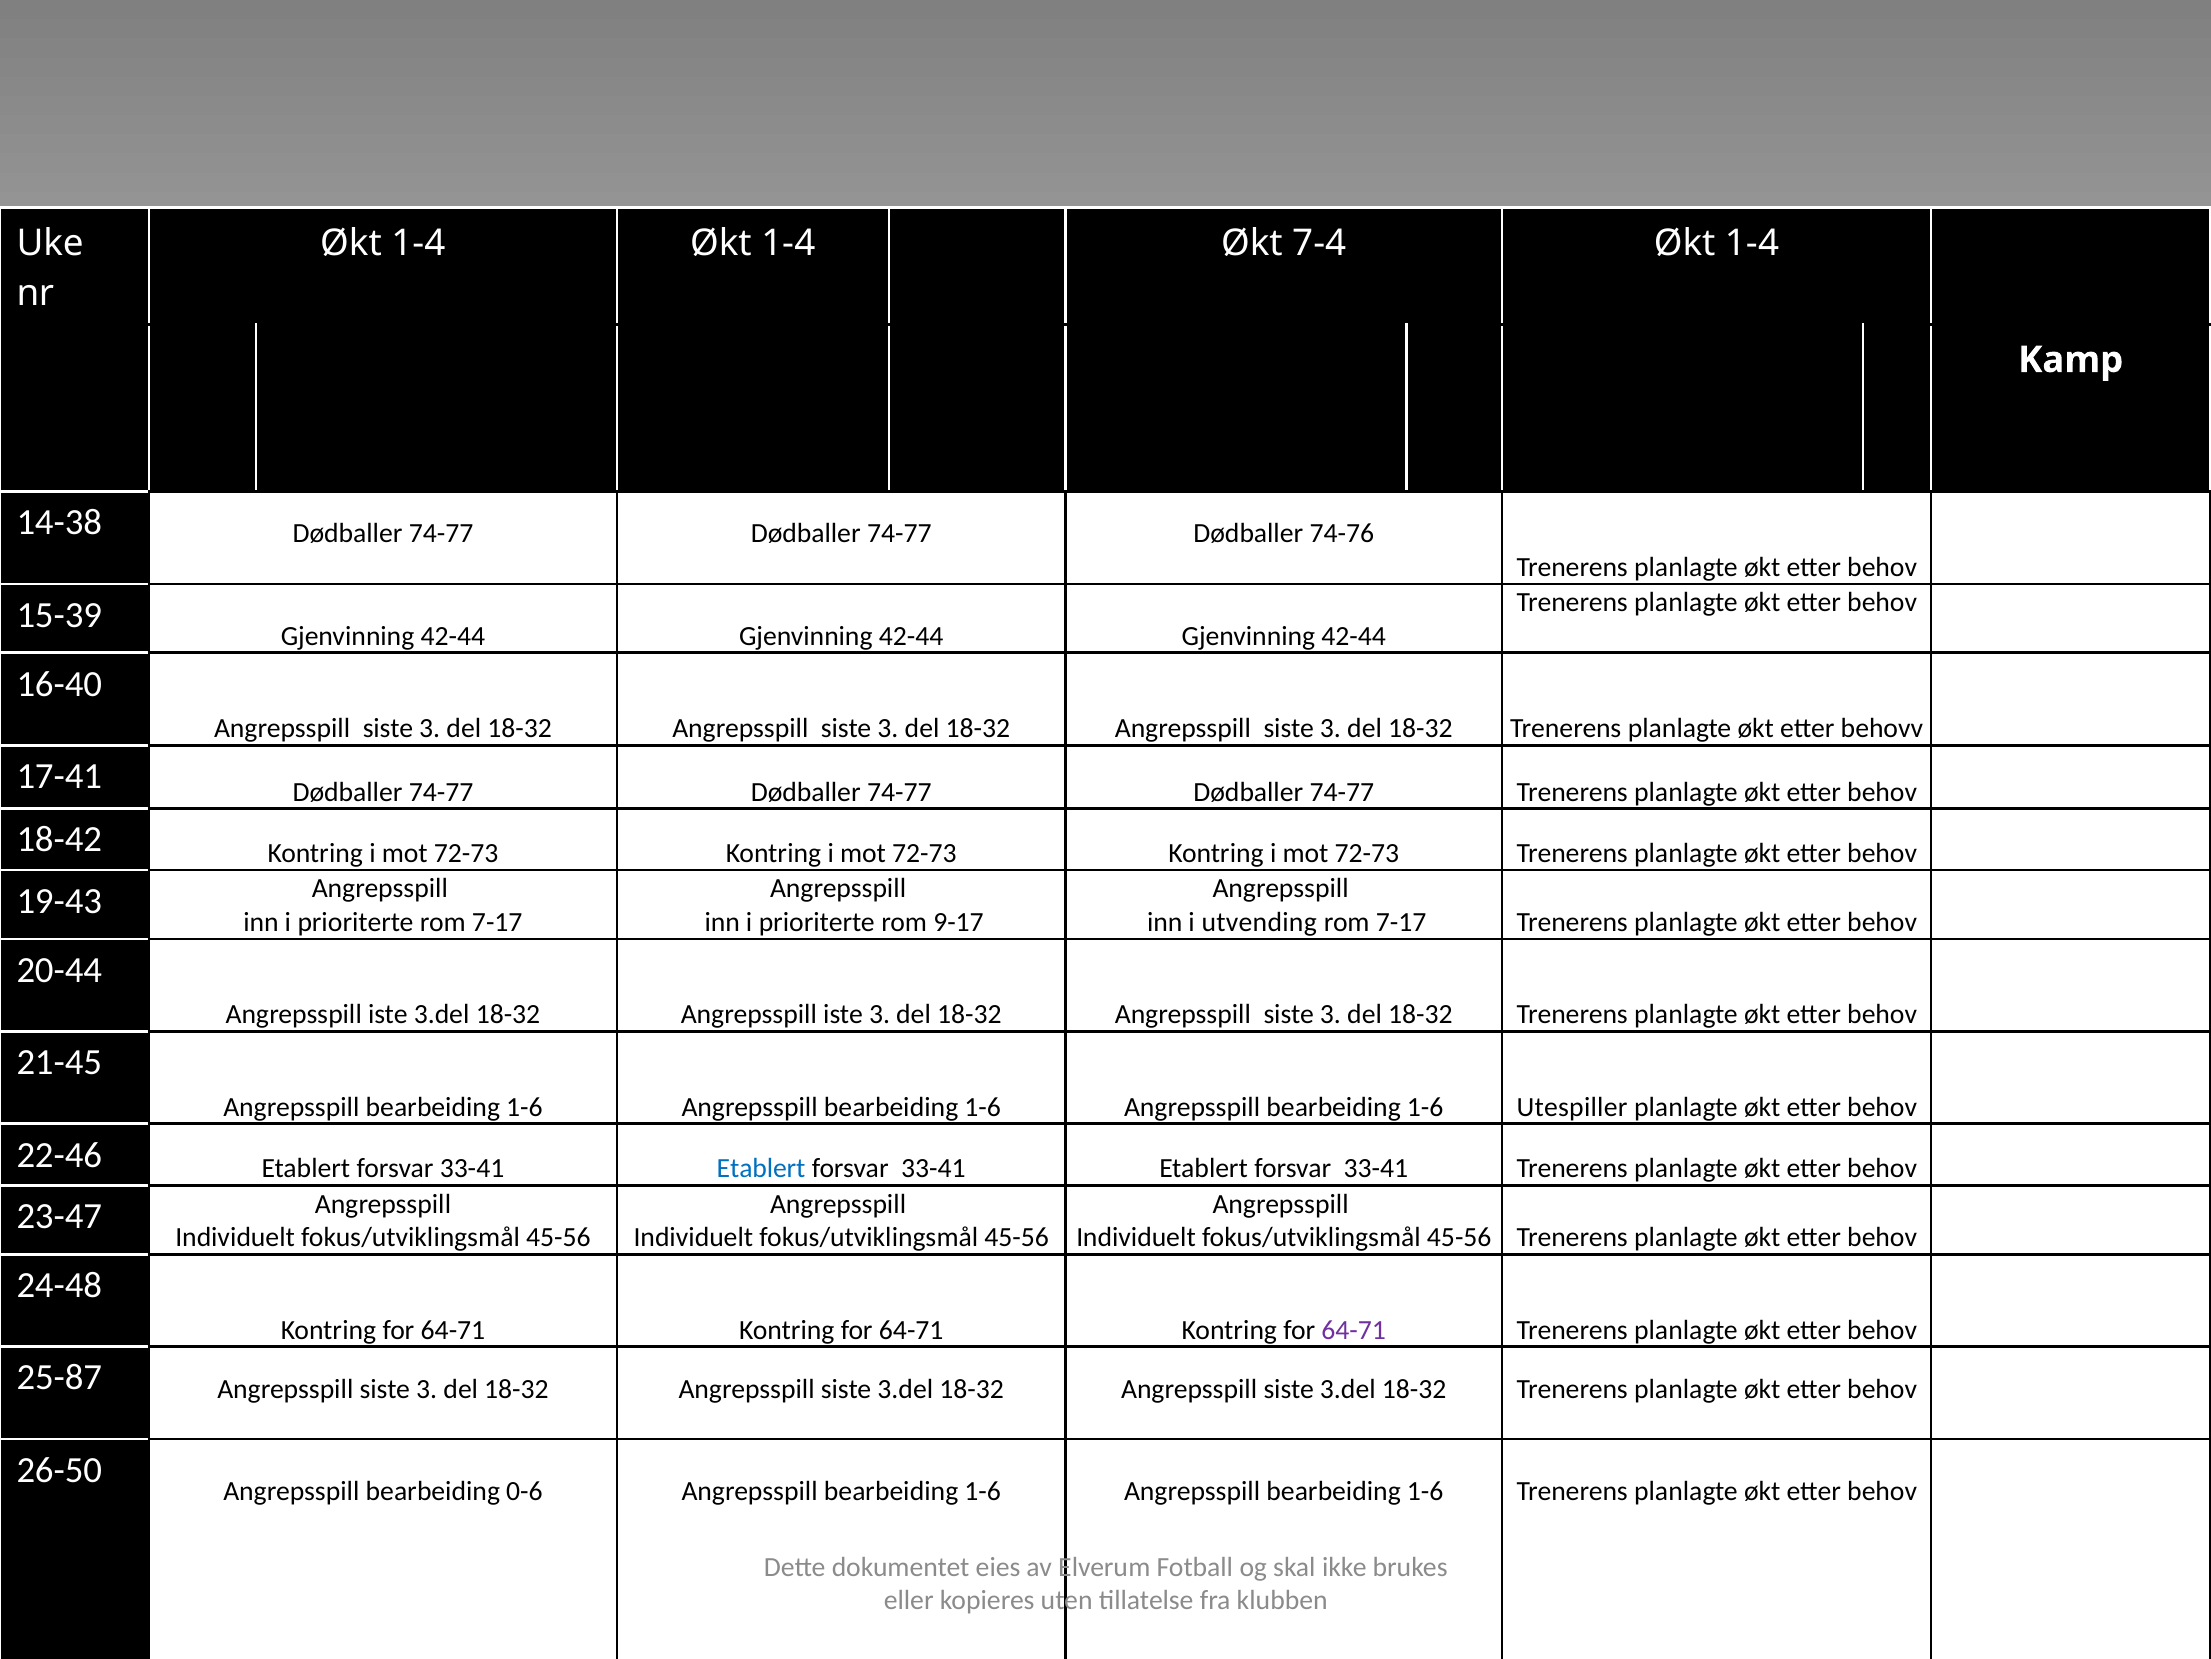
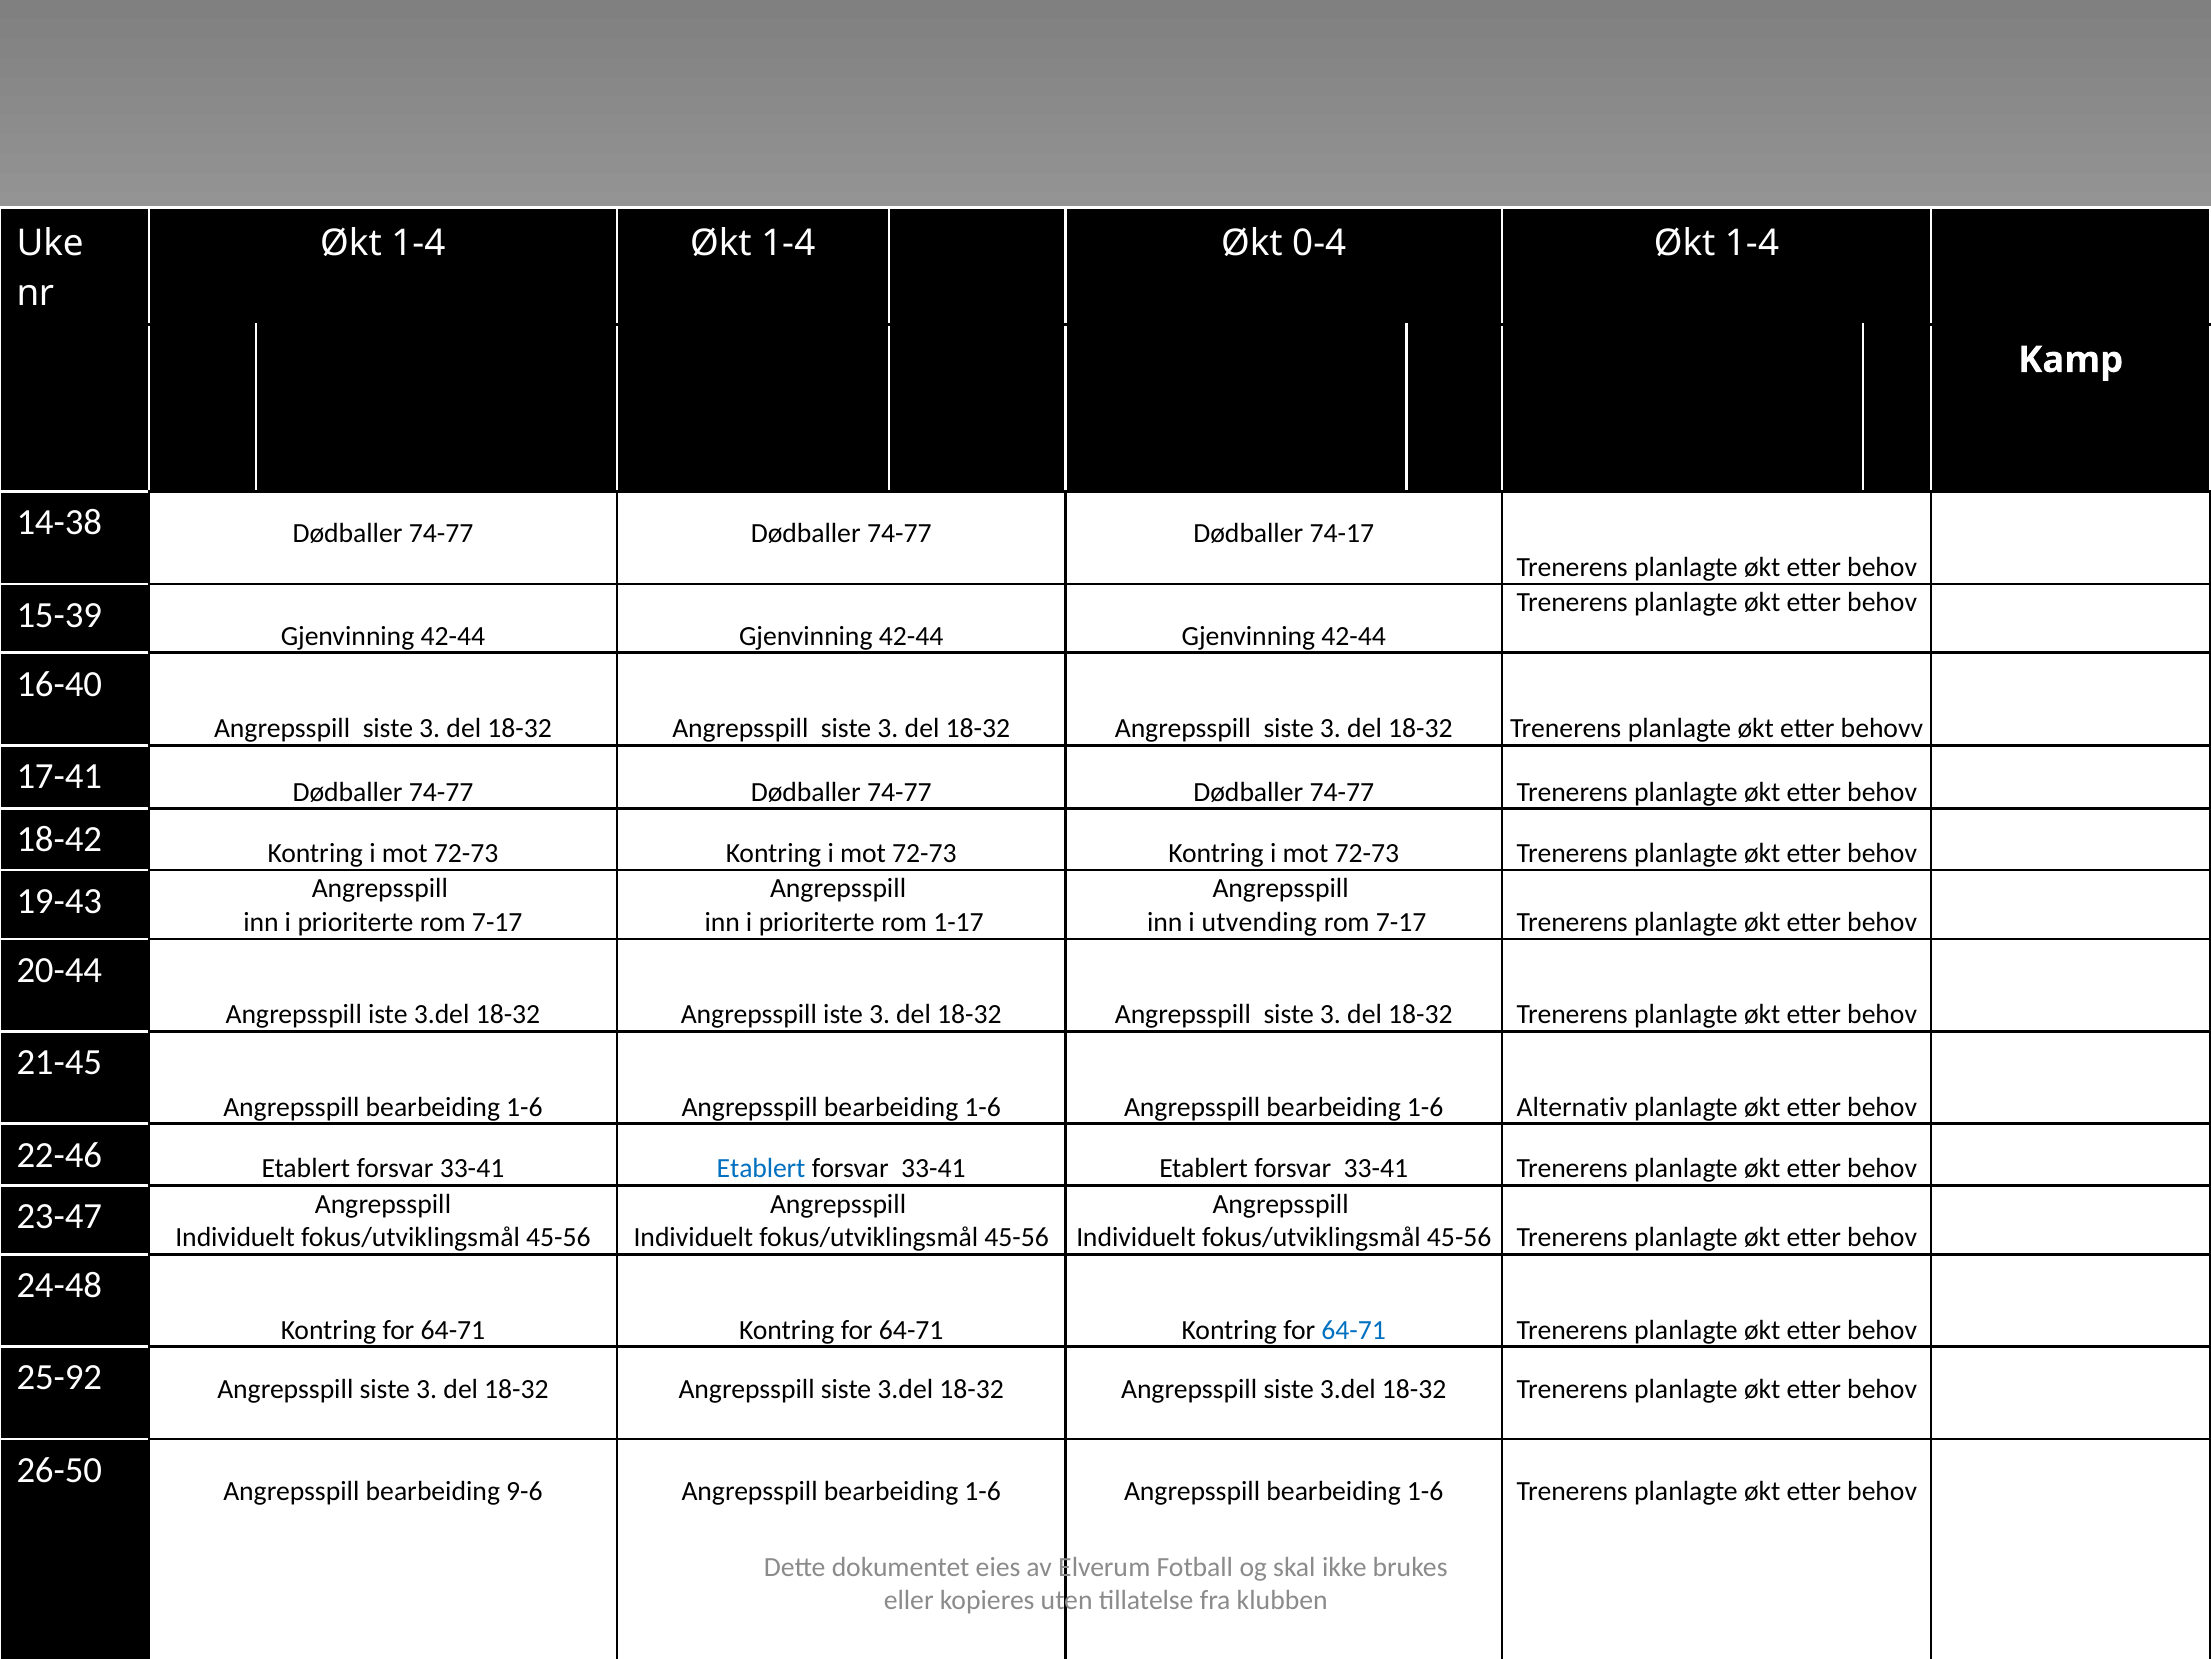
7-4: 7-4 -> 0-4
74-76: 74-76 -> 74-17
9-17: 9-17 -> 1-17
Utespiller: Utespiller -> Alternativ
64-71 at (1354, 1330) colour: purple -> blue
25-87: 25-87 -> 25-92
0-6: 0-6 -> 9-6
